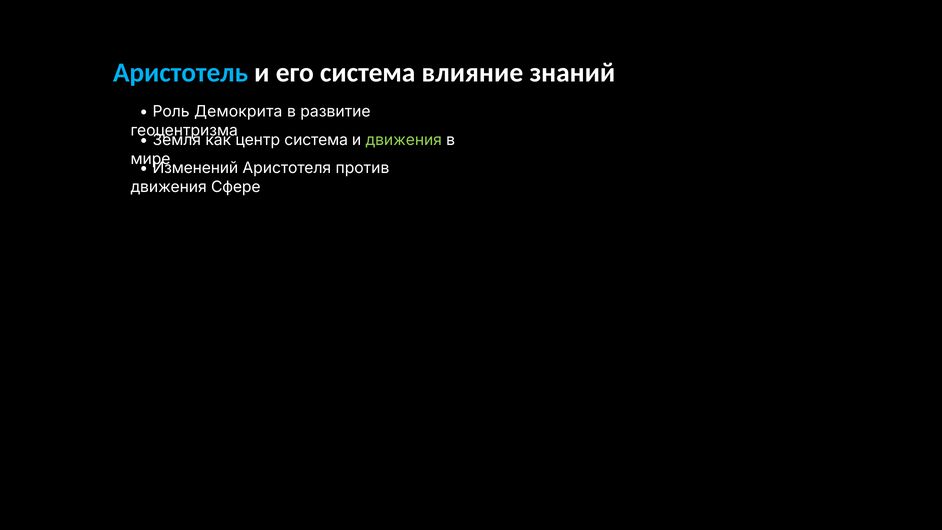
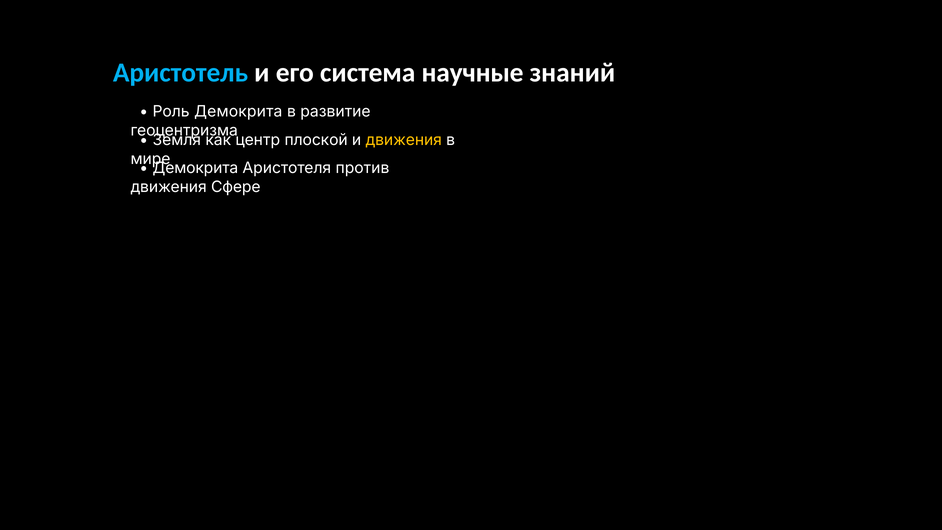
влияние: влияние -> научные
центр система: система -> плоской
движения at (404, 140) colour: light green -> yellow
Изменений at (195, 168): Изменений -> Демокрита
